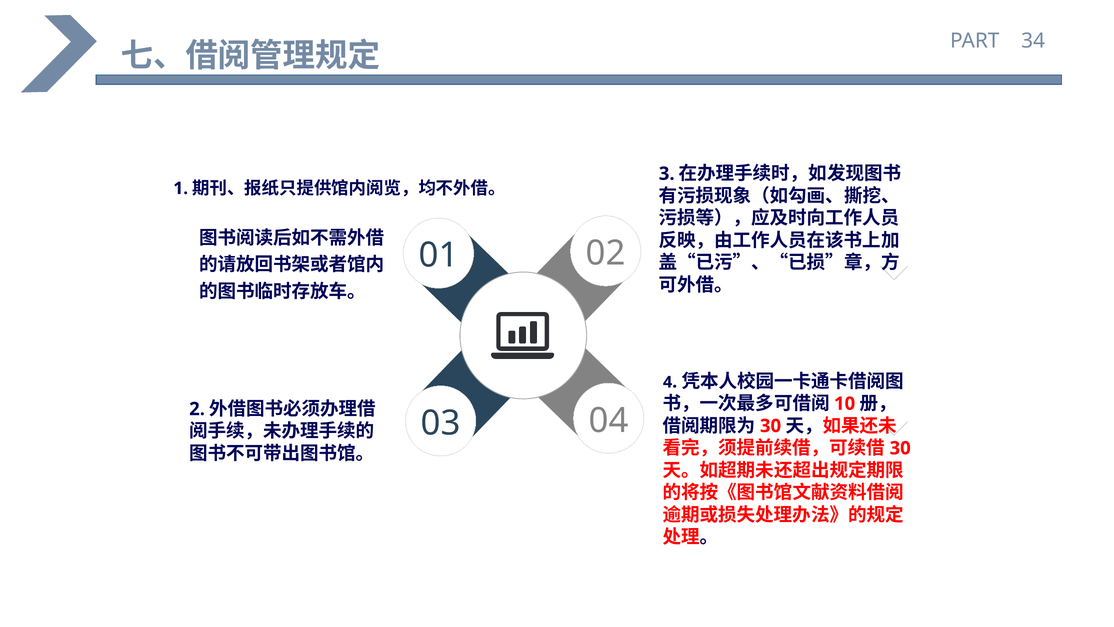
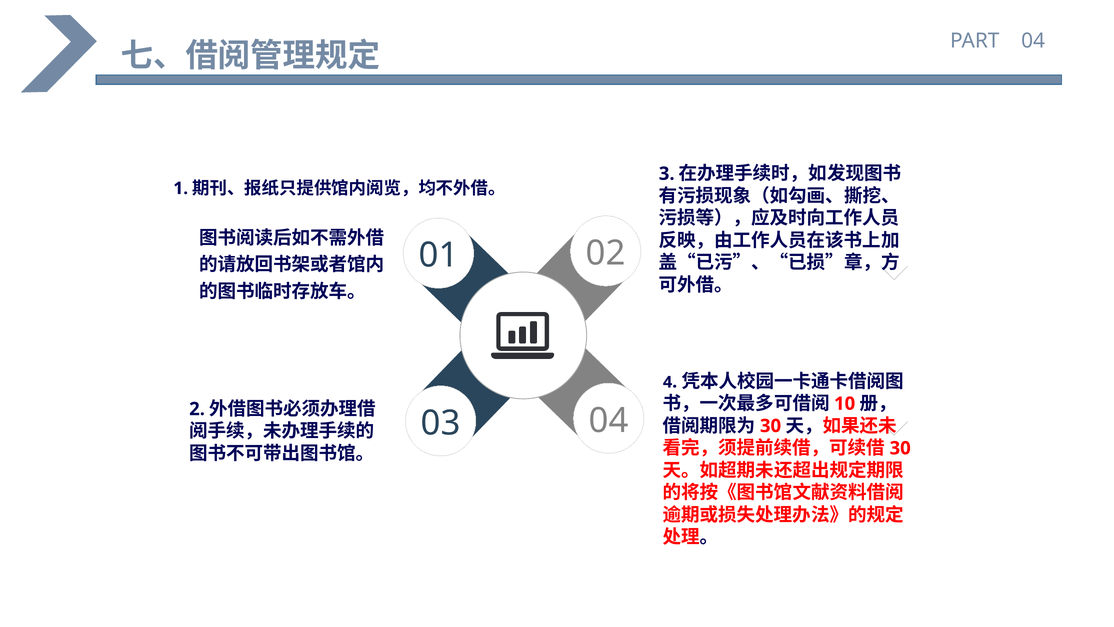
PART 34: 34 -> 04
